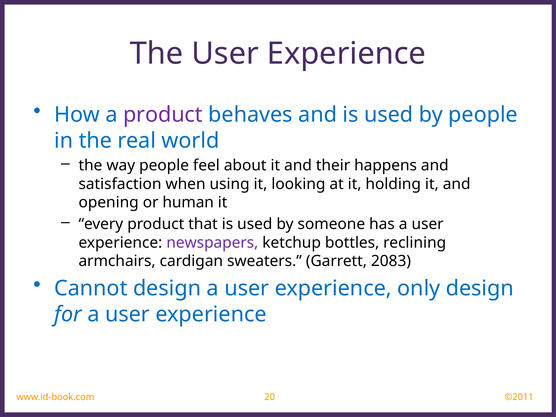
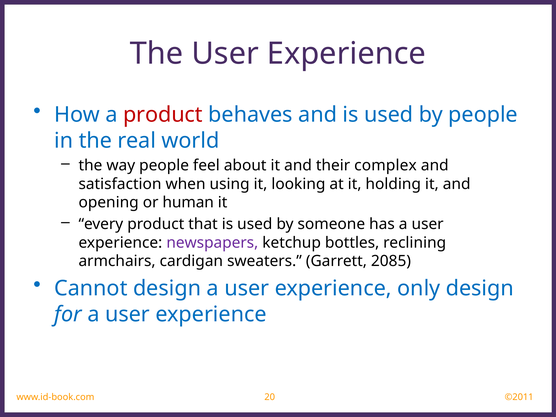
product at (163, 115) colour: purple -> red
happens: happens -> complex
2083: 2083 -> 2085
